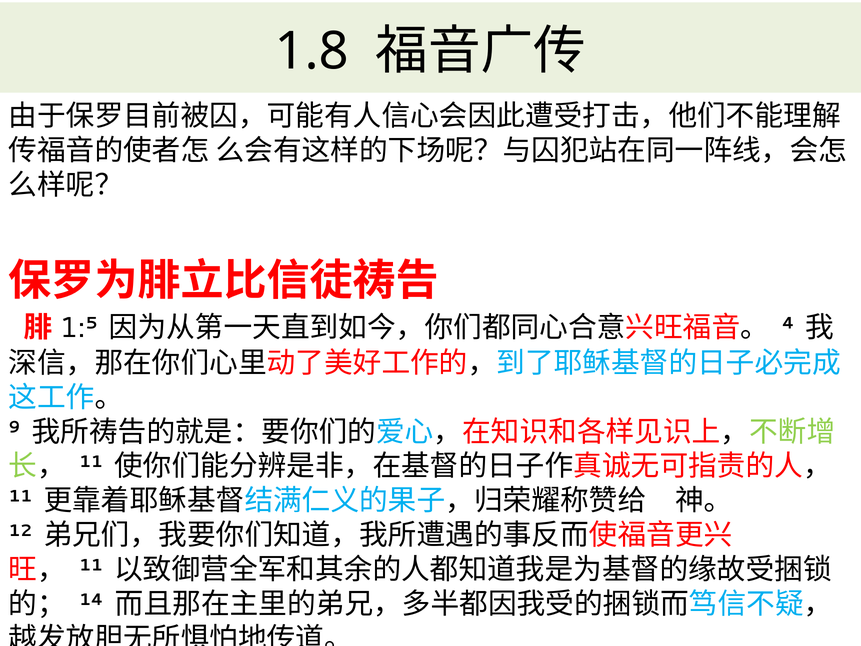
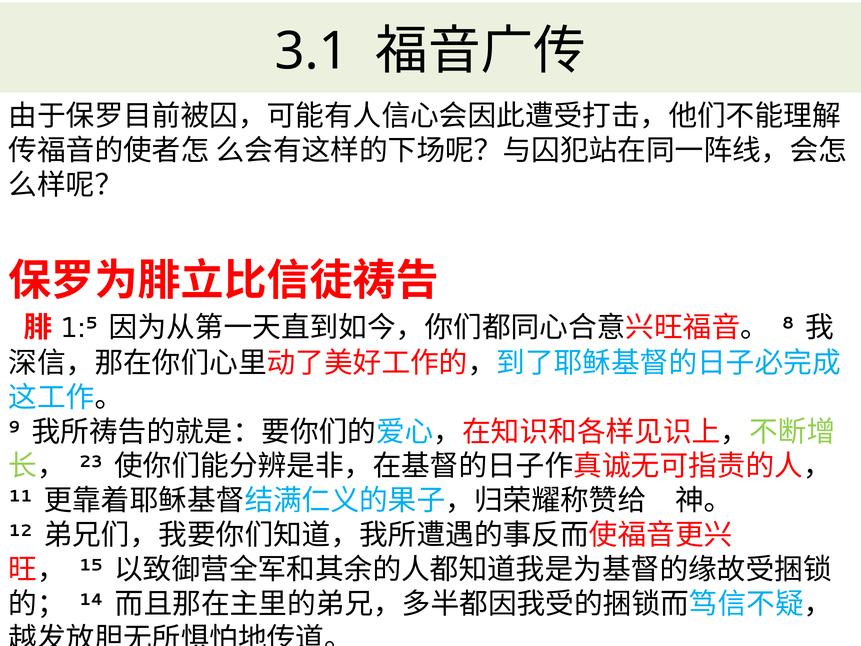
1.8: 1.8 -> 3.1
4: 4 -> 8
11 at (91, 462): 11 -> 23
11 at (91, 565): 11 -> 15
